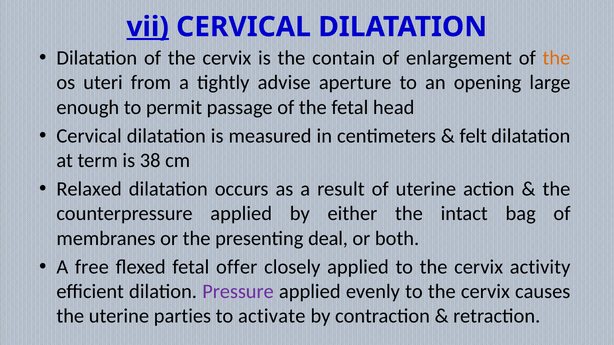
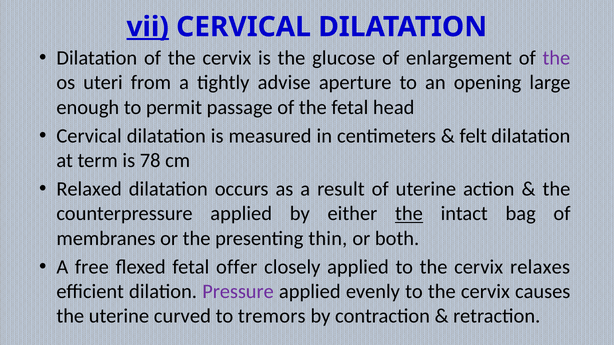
contain: contain -> glucose
the at (556, 58) colour: orange -> purple
38: 38 -> 78
the at (409, 214) underline: none -> present
deal: deal -> thin
activity: activity -> relaxes
parties: parties -> curved
activate: activate -> tremors
